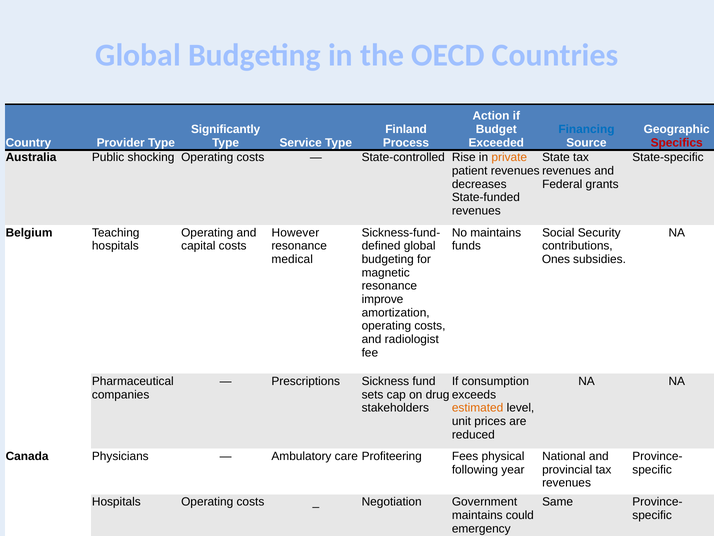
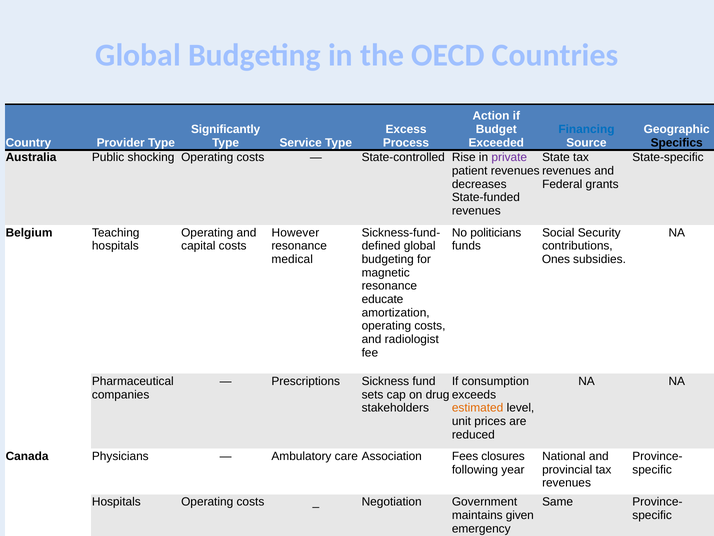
Finland at (406, 129): Finland -> Excess
Specifics colour: red -> black
private colour: orange -> purple
No maintains: maintains -> politicians
improve: improve -> educate
Profiteering: Profiteering -> Association
physical: physical -> closures
could: could -> given
